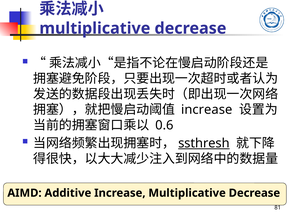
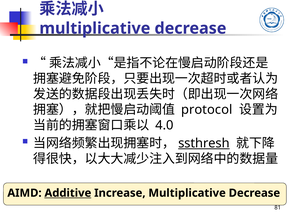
increase at (207, 109): increase -> protocol
0.6: 0.6 -> 4.0
Additive underline: none -> present
